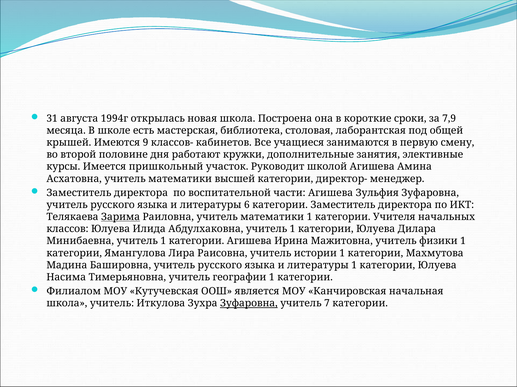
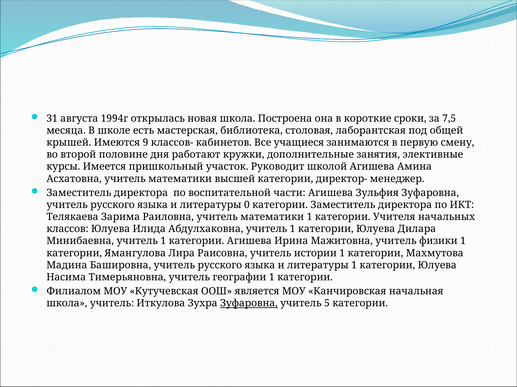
7,9: 7,9 -> 7,5
6: 6 -> 0
Зарима underline: present -> none
7: 7 -> 5
